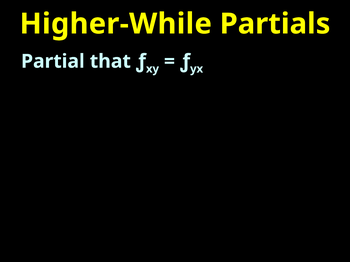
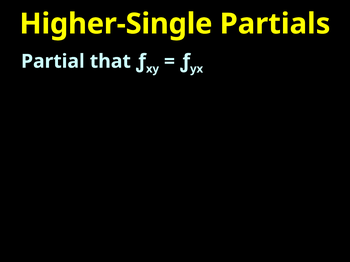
Higher-While: Higher-While -> Higher-Single
